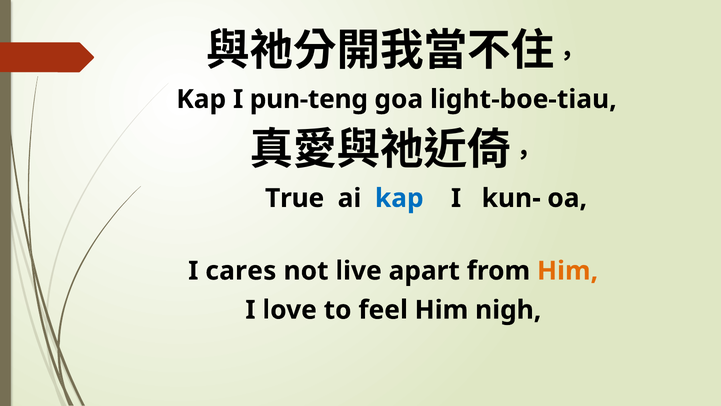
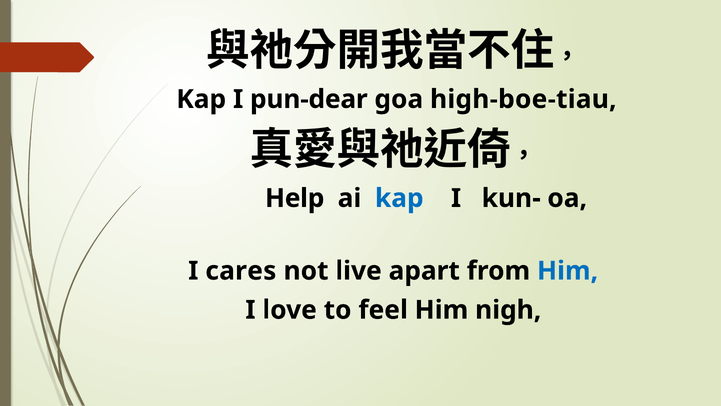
pun-teng: pun-teng -> pun-dear
light-boe-tiau: light-boe-tiau -> high-boe-tiau
True: True -> Help
Him at (568, 271) colour: orange -> blue
